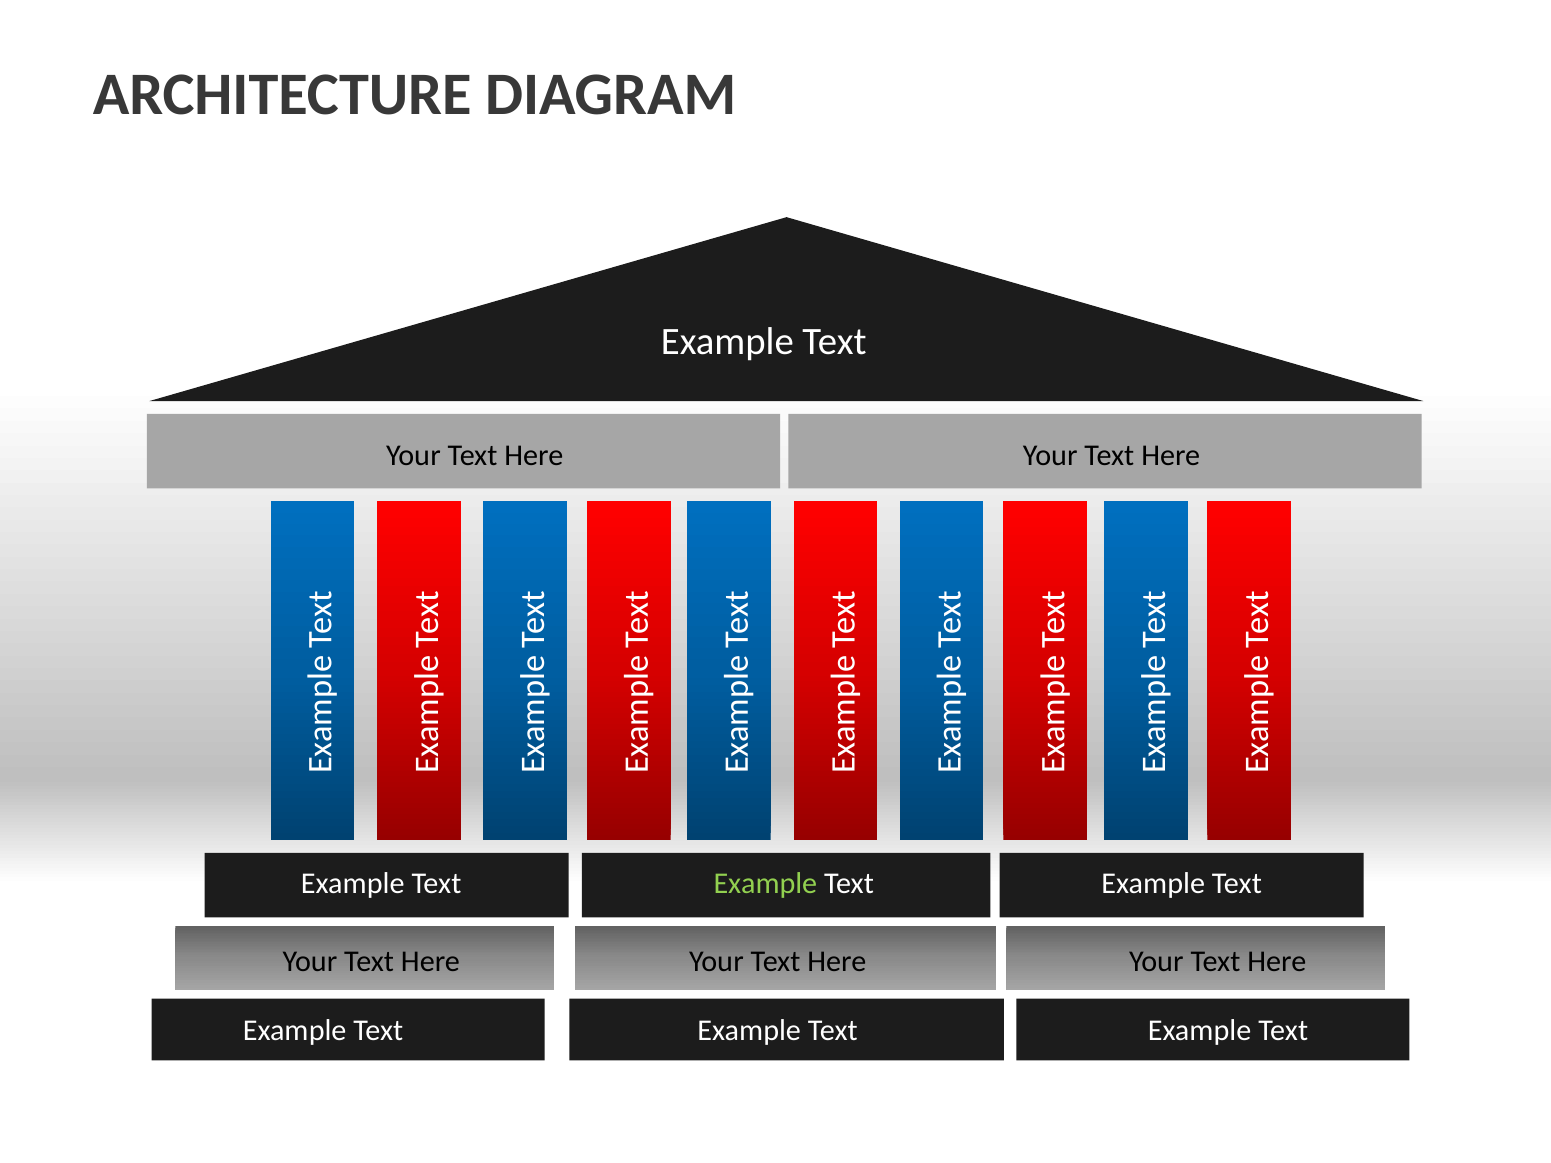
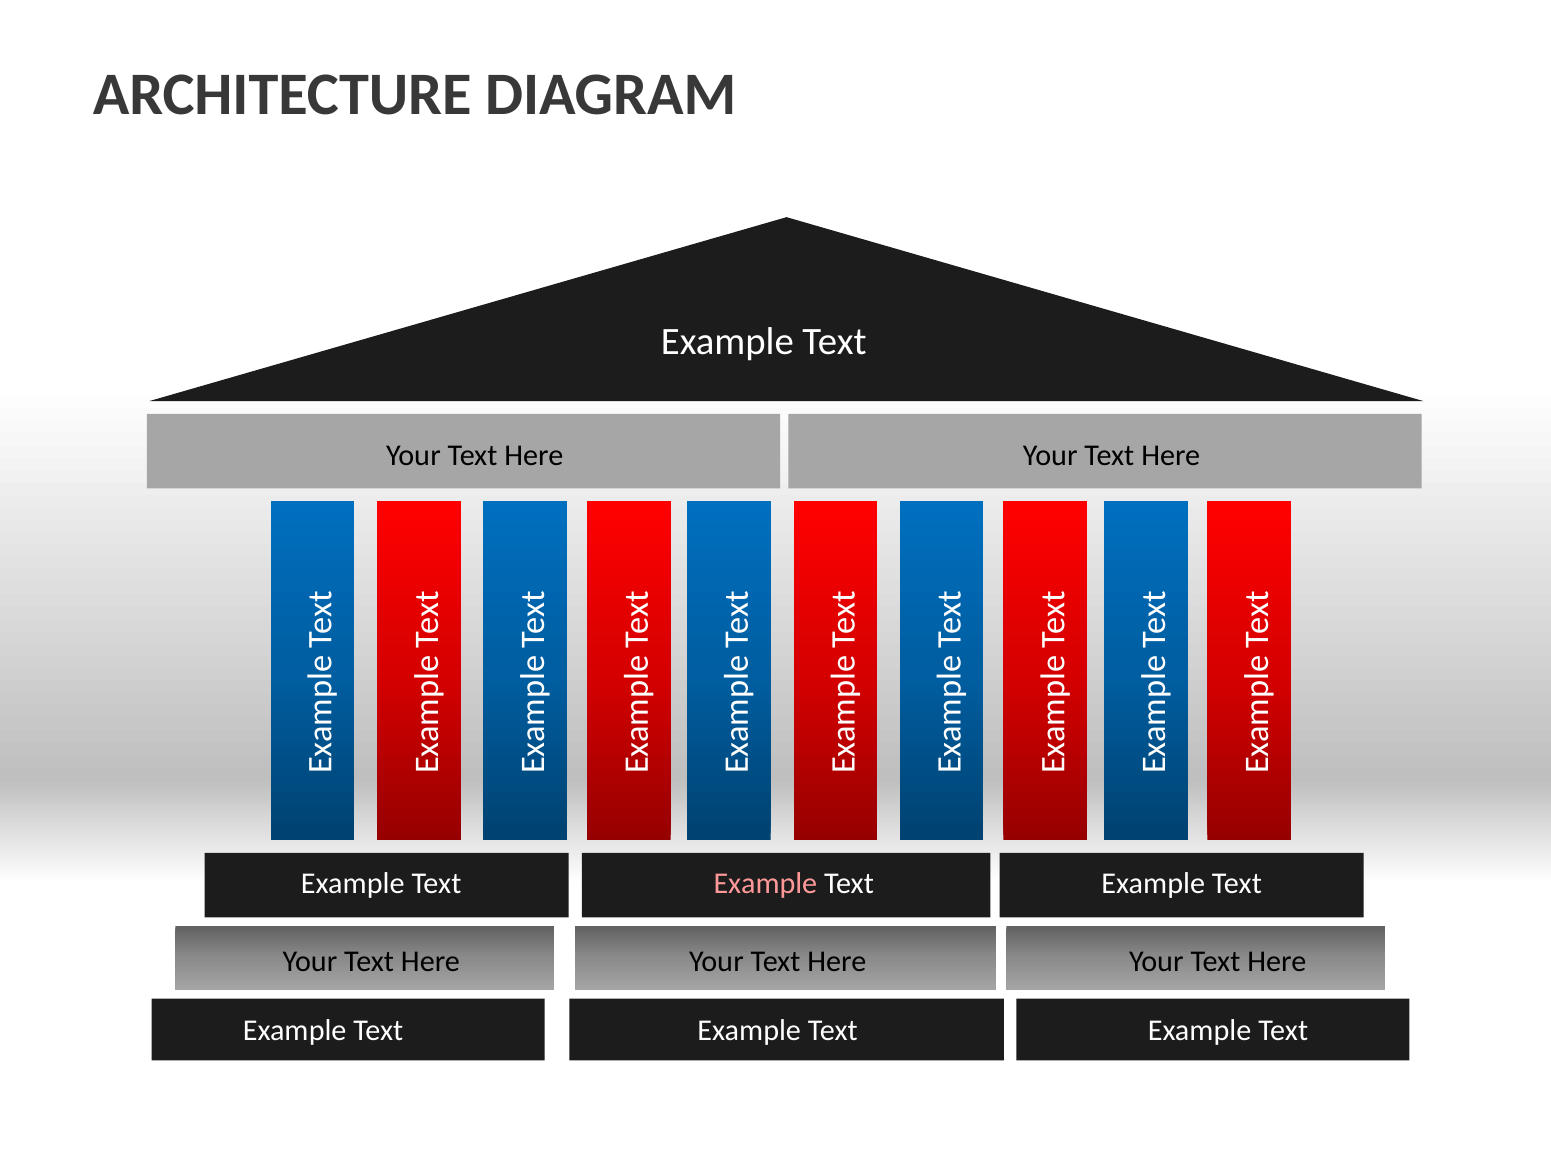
Example at (765, 884) colour: light green -> pink
